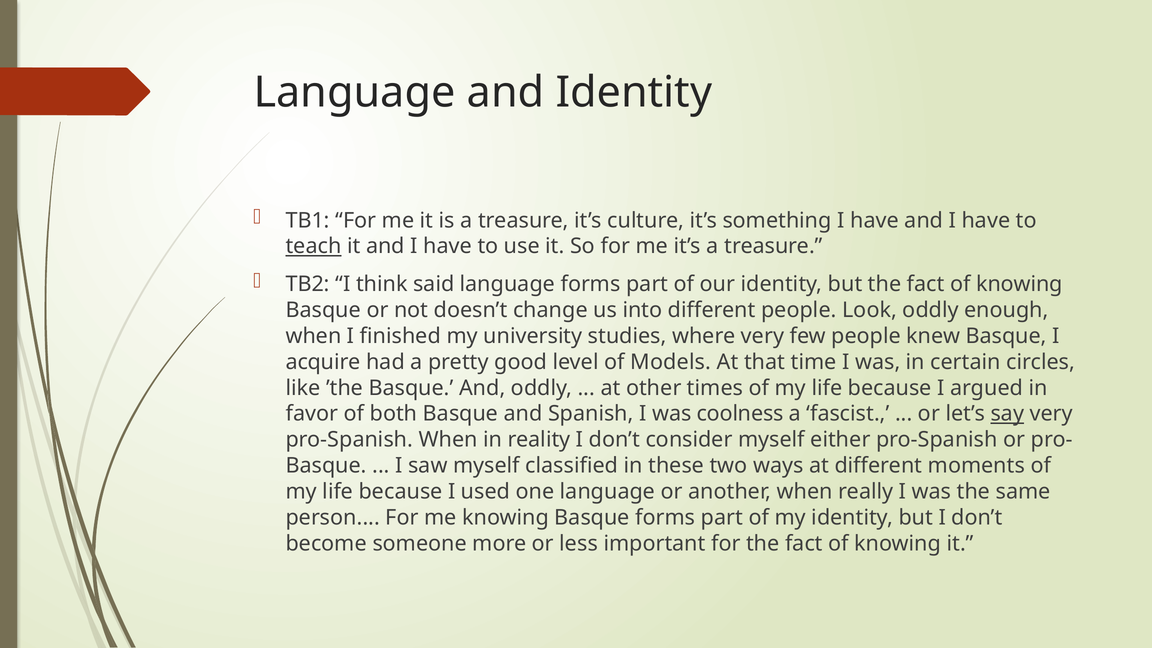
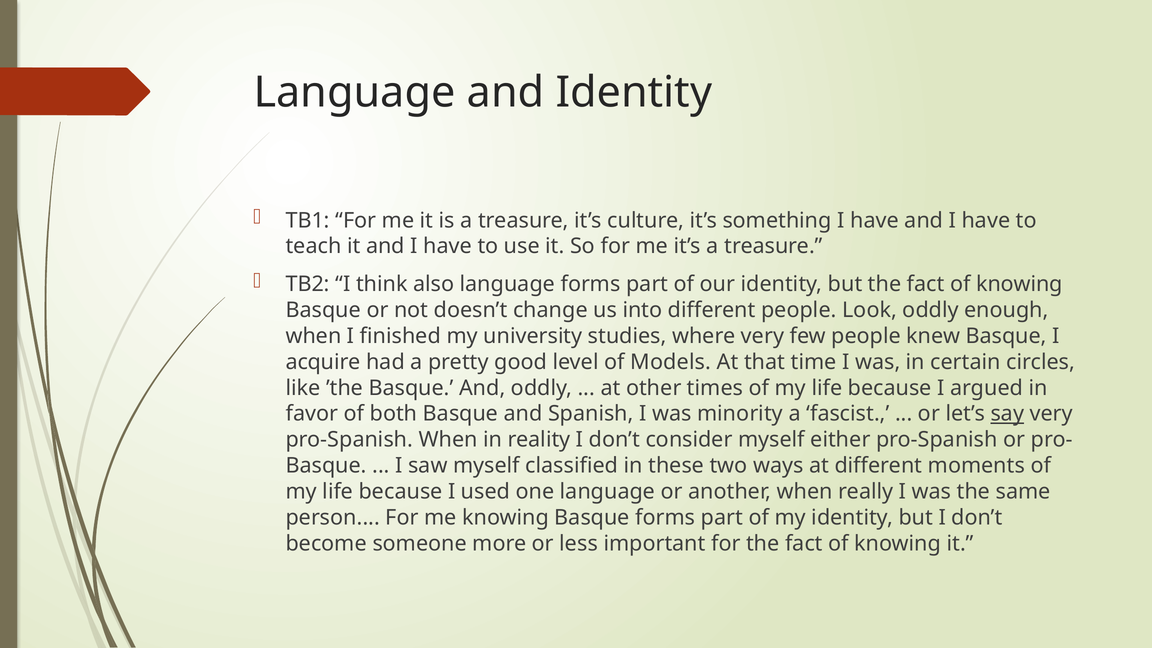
teach underline: present -> none
said: said -> also
coolness: coolness -> minority
